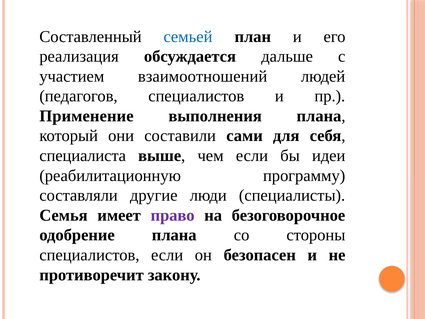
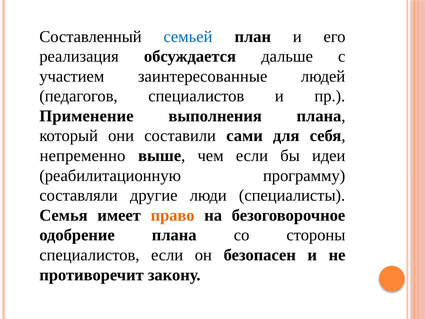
взаимоотношений: взаимоотношений -> заинтересованные
специалиста: специалиста -> непременно
право colour: purple -> orange
